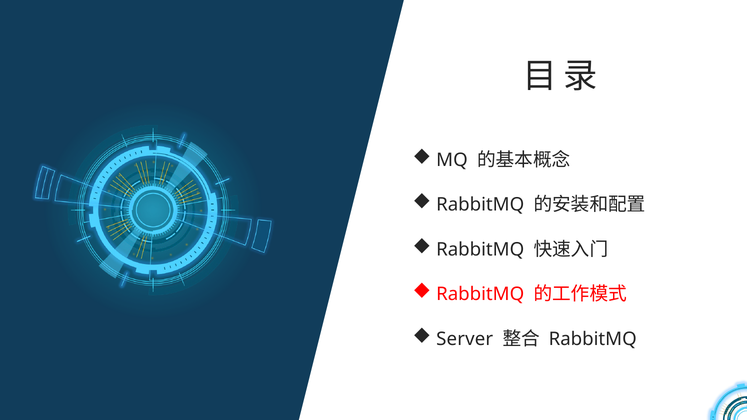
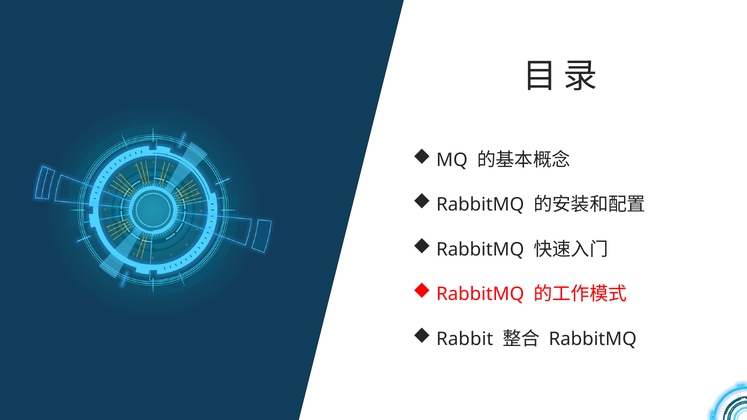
Server: Server -> Rabbit
